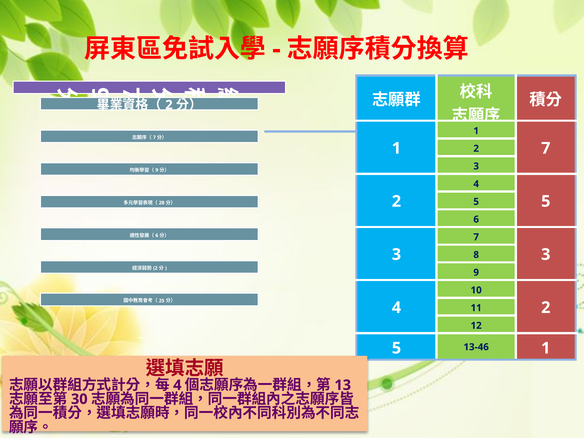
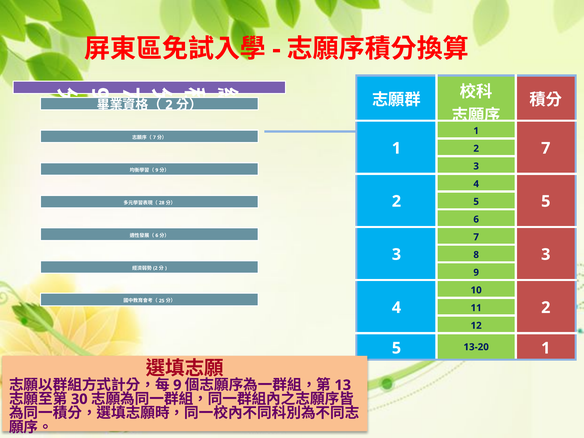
13-46: 13-46 -> 13-20
4 at (177, 385): 4 -> 9
